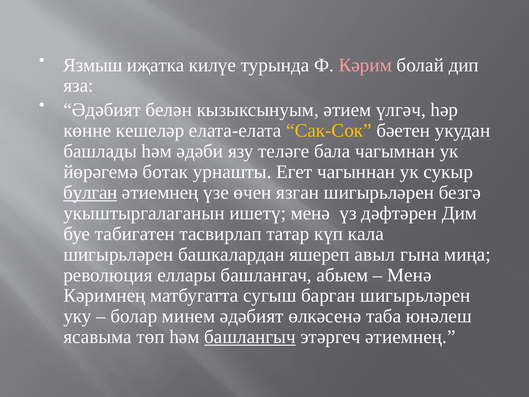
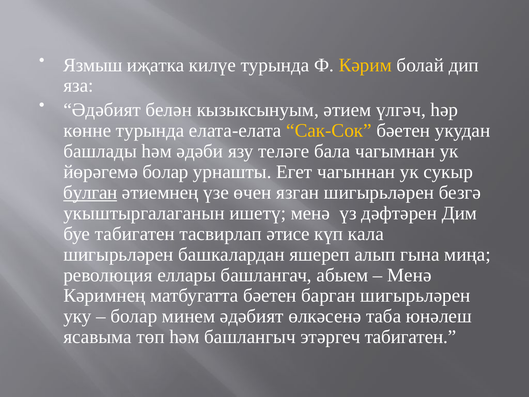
Кәрим colour: pink -> yellow
көнне кешеләр: кешеләр -> турында
йөрәгемә ботак: ботак -> болар
татар: татар -> әтисе
авыл: авыл -> алып
матбугатта сугыш: сугыш -> бәетен
башлангыч underline: present -> none
этәргеч әтиемнең: әтиемнең -> табигатен
